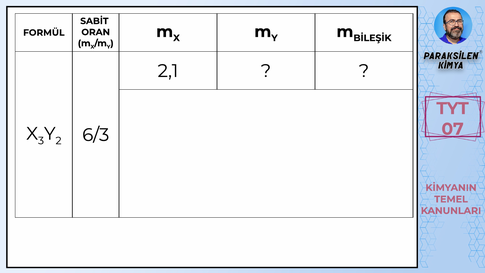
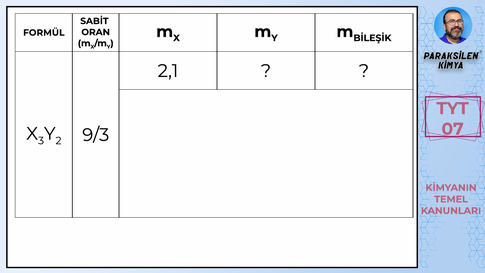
6/3: 6/3 -> 9/3
